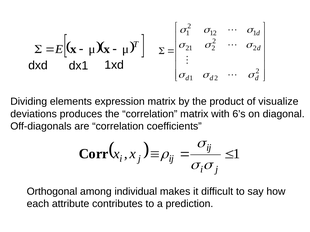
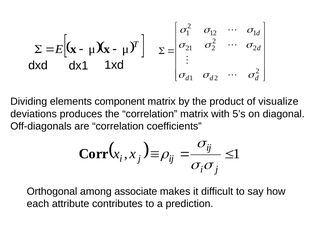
expression: expression -> component
6’s: 6’s -> 5’s
individual: individual -> associate
